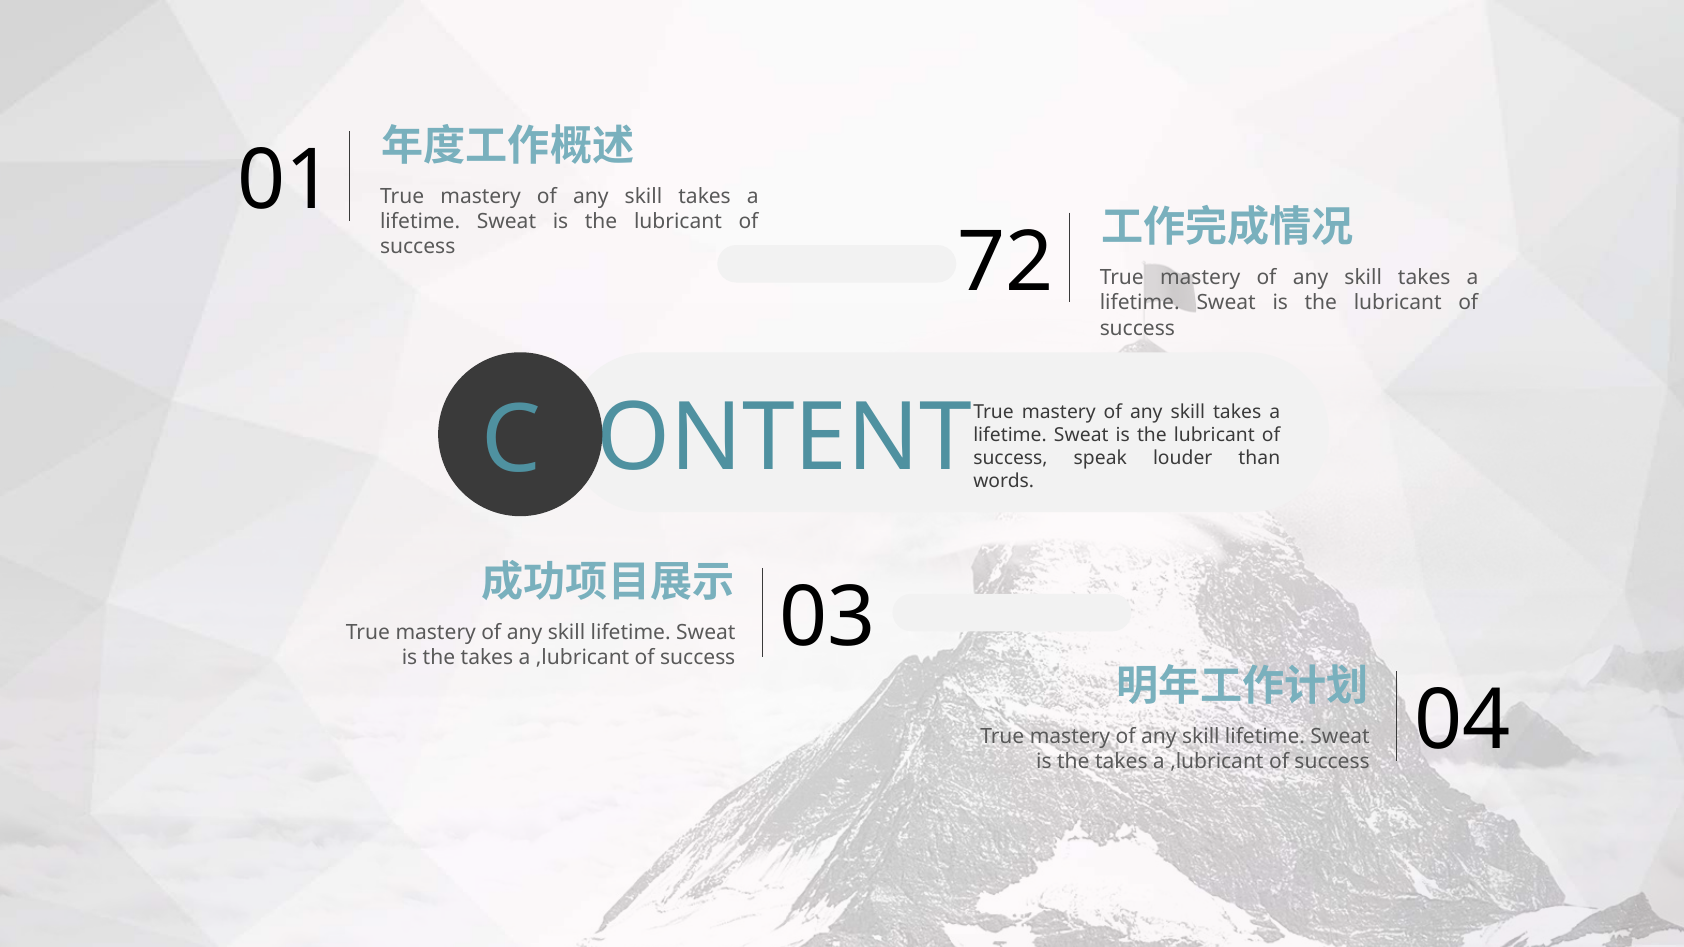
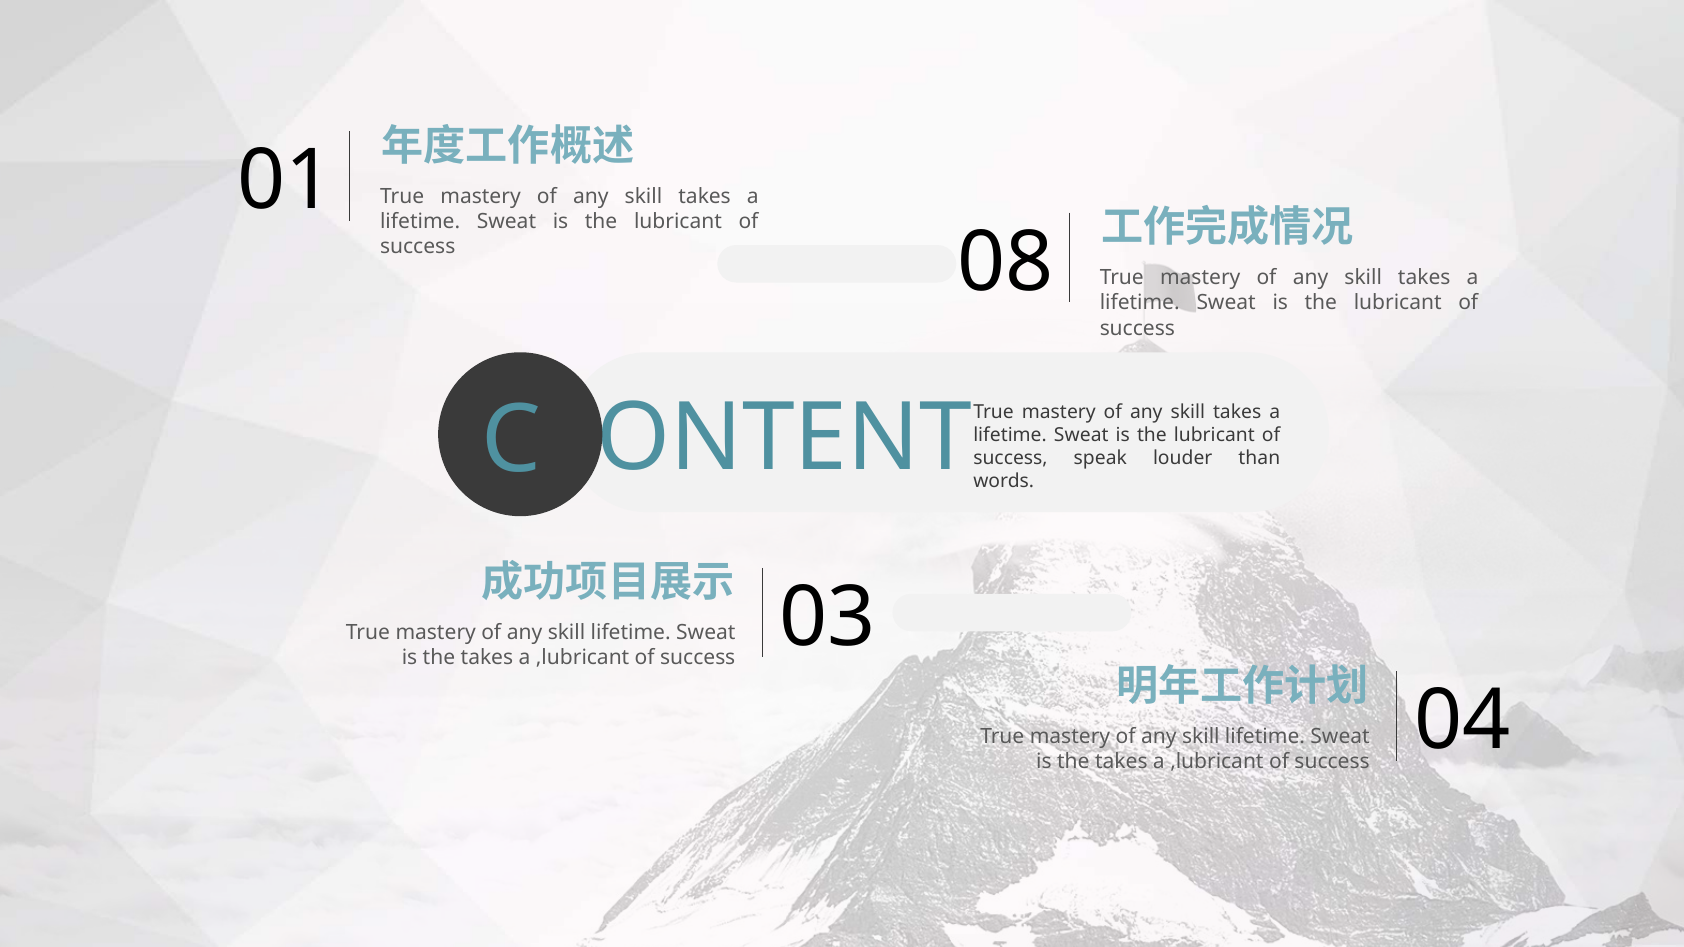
72: 72 -> 08
